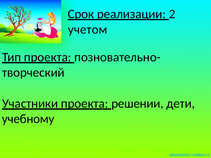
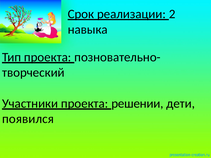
учетом: учетом -> навыка
учебному: учебному -> появился
